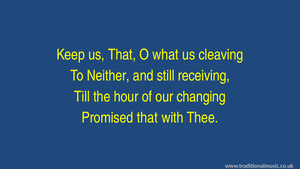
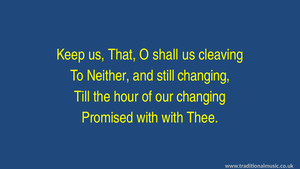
what: what -> shall
still receiving: receiving -> changing
Promised that: that -> with
